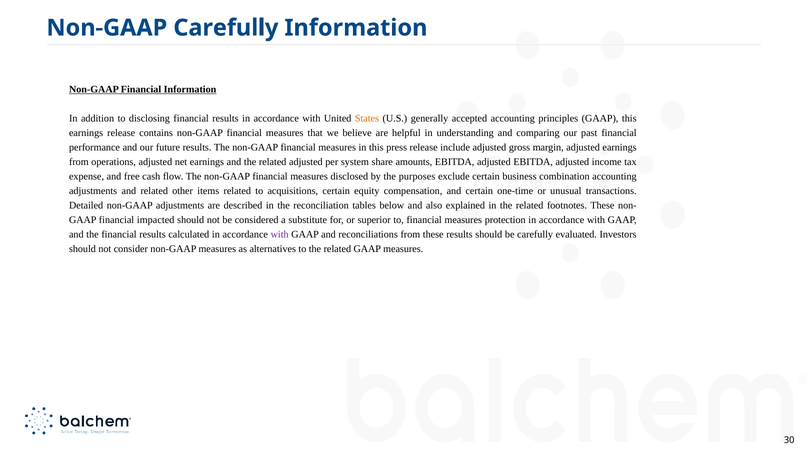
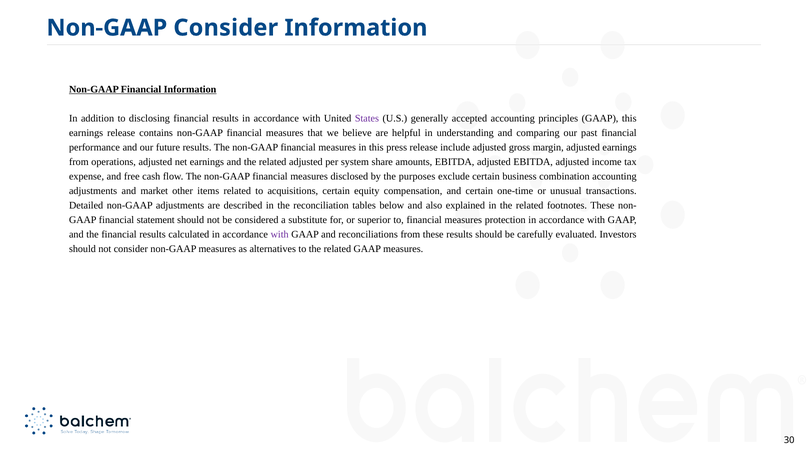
Non-GAAP Carefully: Carefully -> Consider
States colour: orange -> purple
and related: related -> market
impacted: impacted -> statement
